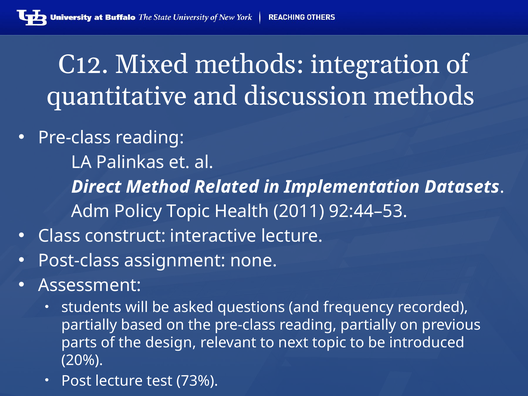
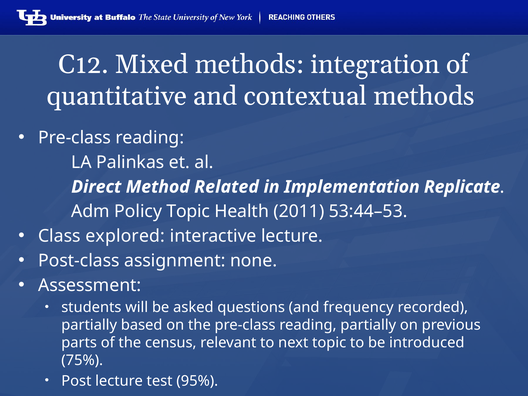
discussion: discussion -> contextual
Datasets: Datasets -> Replicate
92:44–53: 92:44–53 -> 53:44–53
construct: construct -> explored
design: design -> census
20%: 20% -> 75%
73%: 73% -> 95%
